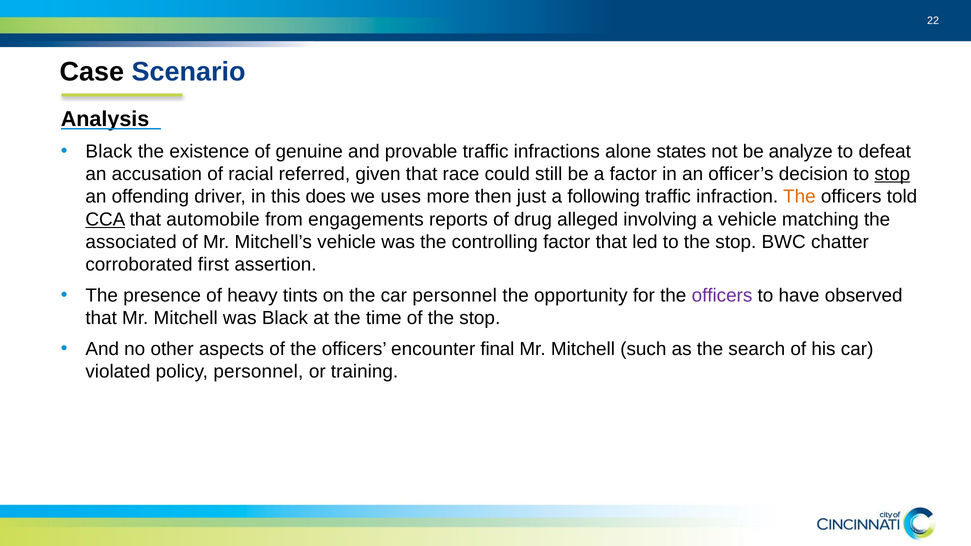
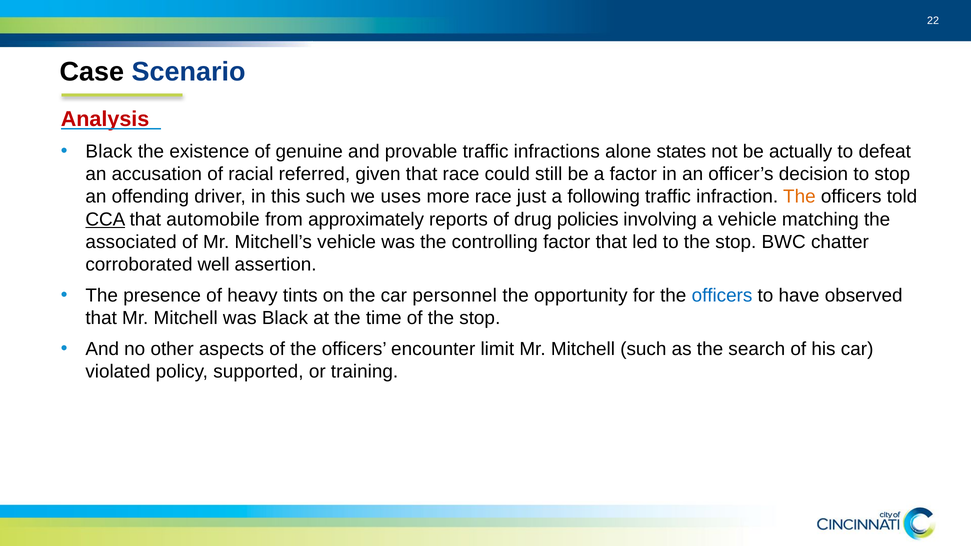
Analysis colour: black -> red
analyze: analyze -> actually
stop at (892, 174) underline: present -> none
this does: does -> such
more then: then -> race
engagements: engagements -> approximately
alleged: alleged -> policies
first: first -> well
officers at (722, 296) colour: purple -> blue
final: final -> limit
policy personnel: personnel -> supported
